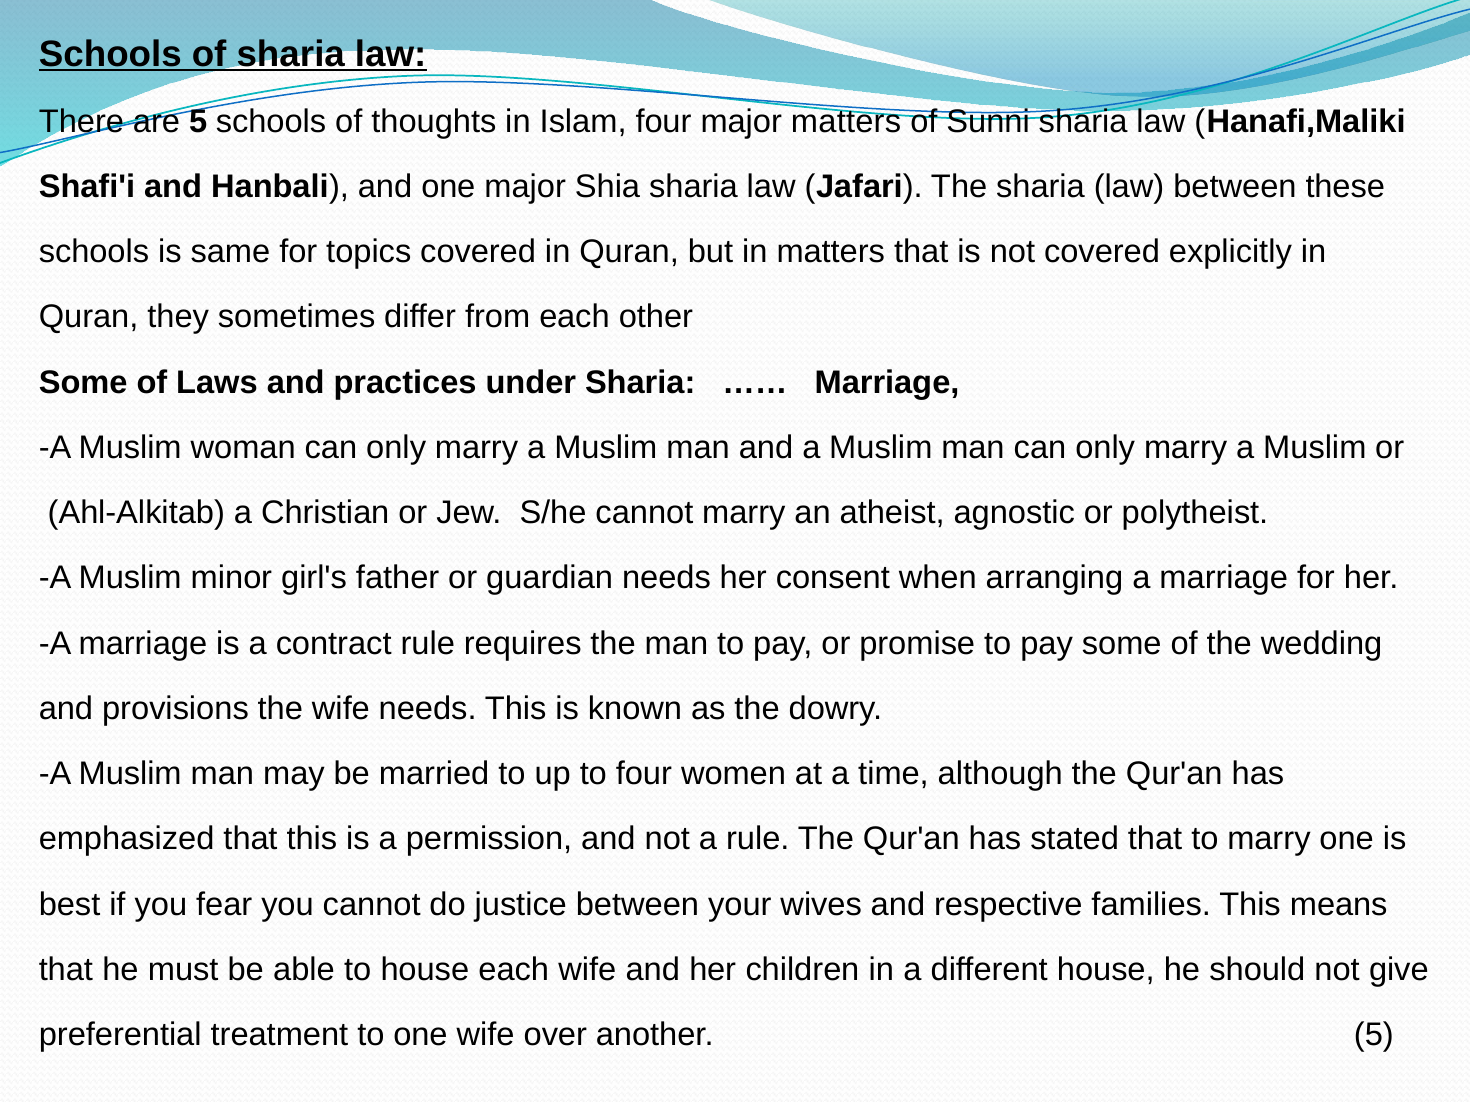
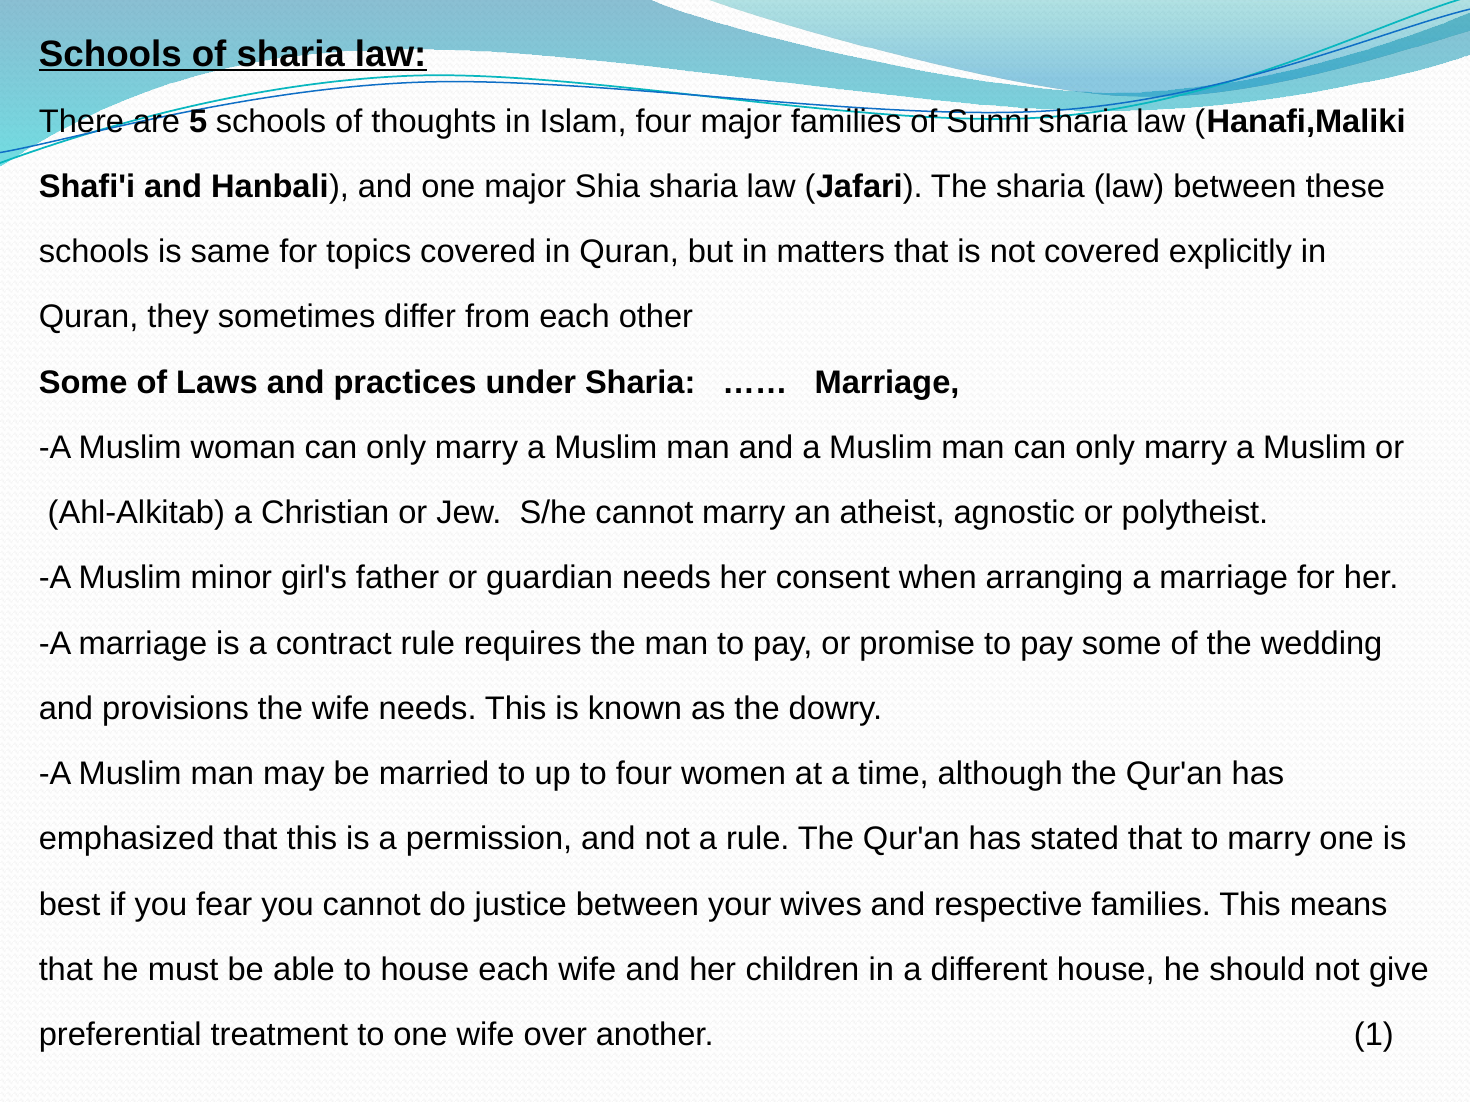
major matters: matters -> families
another 5: 5 -> 1
